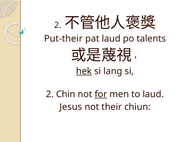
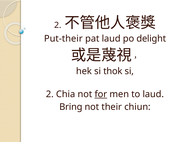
talents: talents -> delight
hek underline: present -> none
lang: lang -> thok
Chin: Chin -> Chia
Jesus: Jesus -> Bring
